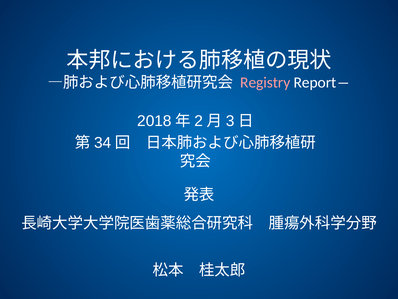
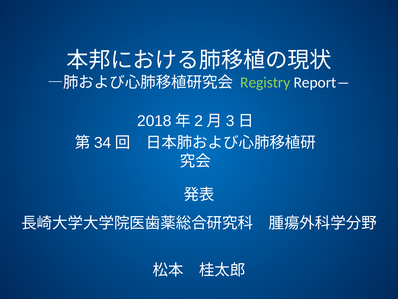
Registry colour: pink -> light green
